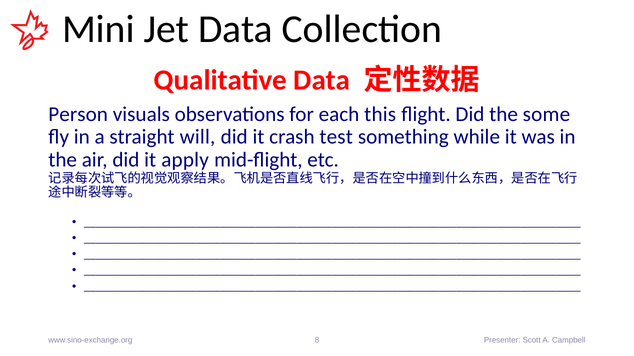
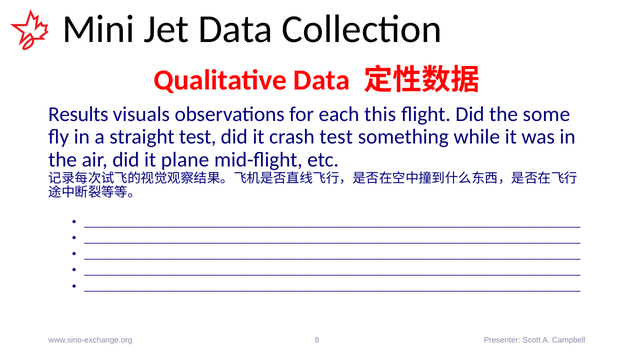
Person: Person -> Results
straight will: will -> test
apply: apply -> plane
